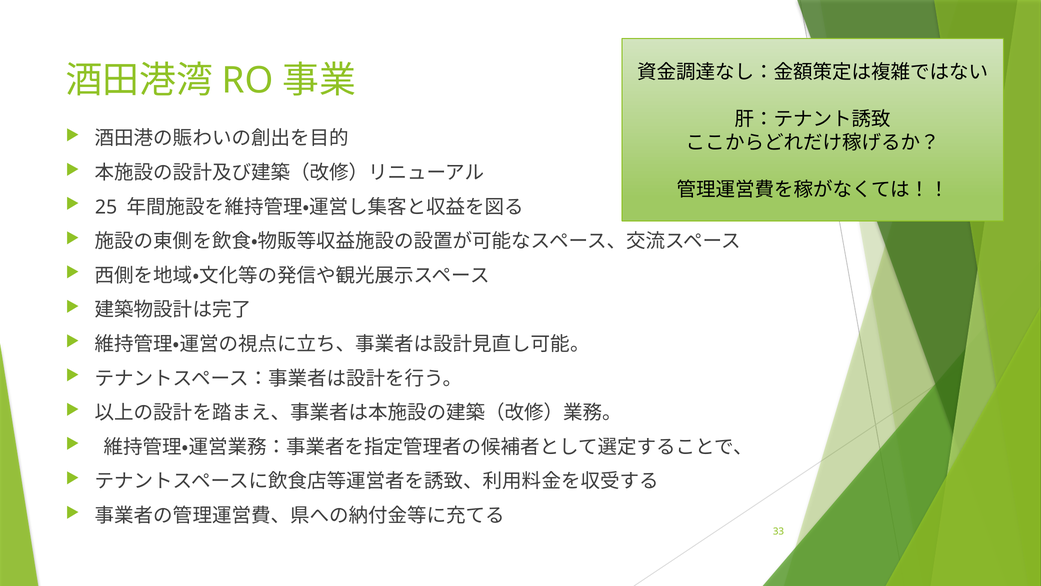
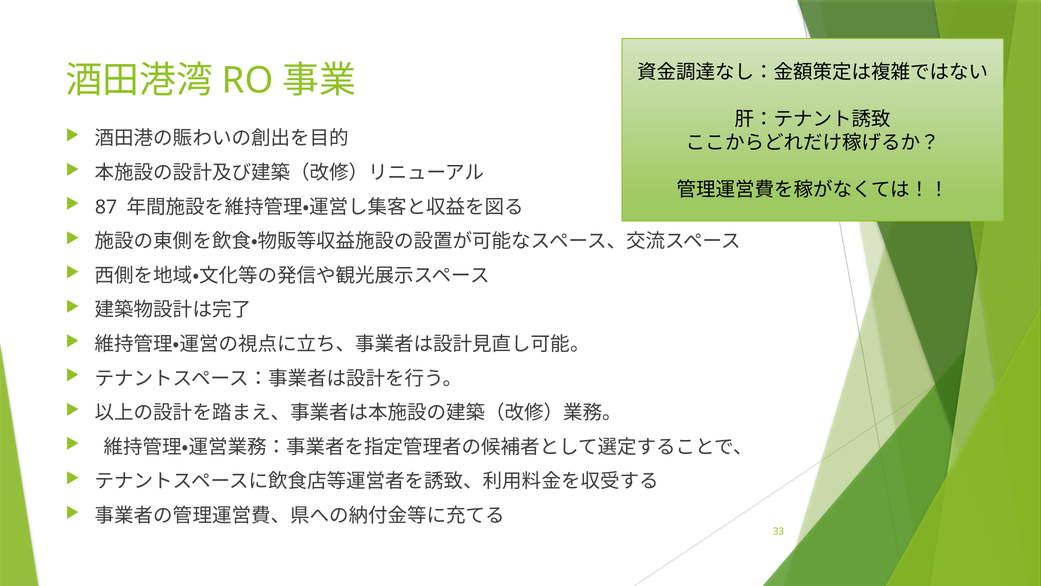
25: 25 -> 87
